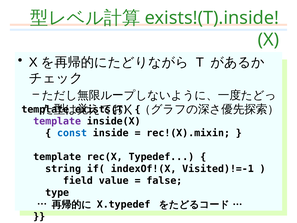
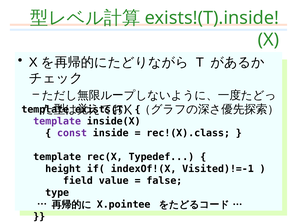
const colour: blue -> purple
rec!(X).mixin: rec!(X).mixin -> rec!(X).class
string: string -> height
X.typedef: X.typedef -> X.pointee
